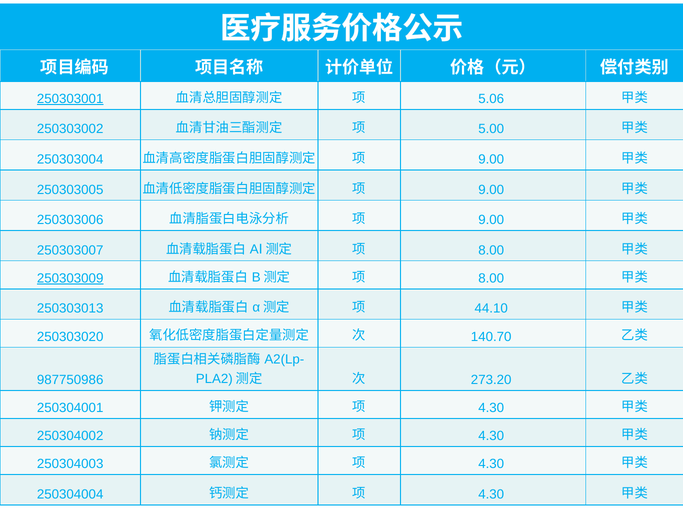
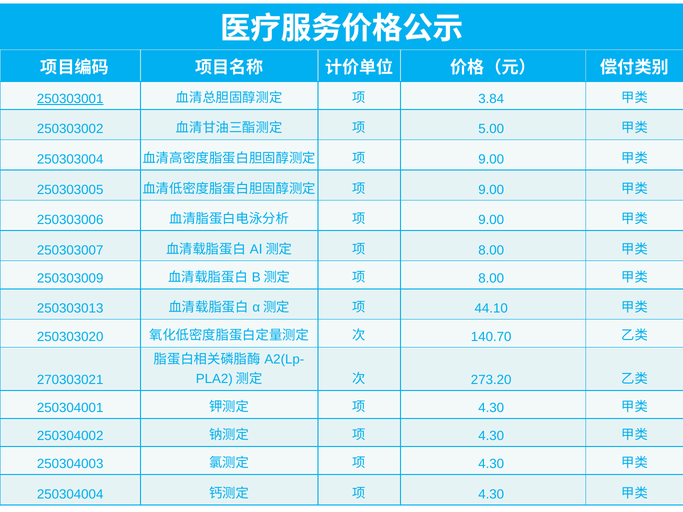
5.06: 5.06 -> 3.84
250303009 underline: present -> none
987750986: 987750986 -> 270303021
